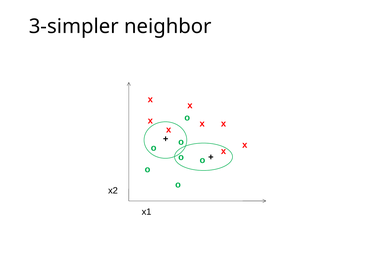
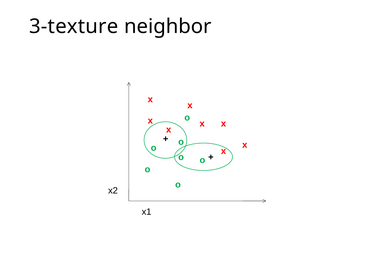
3-simpler: 3-simpler -> 3-texture
